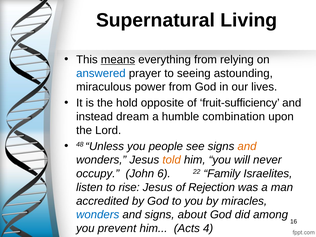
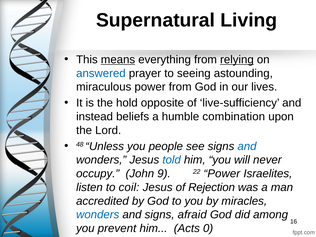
relying underline: none -> present
fruit-sufficiency: fruit-sufficiency -> live-sufficiency
dream: dream -> beliefs
and at (247, 146) colour: orange -> blue
told colour: orange -> blue
6: 6 -> 9
22 Family: Family -> Power
rise: rise -> coil
about: about -> afraid
4: 4 -> 0
